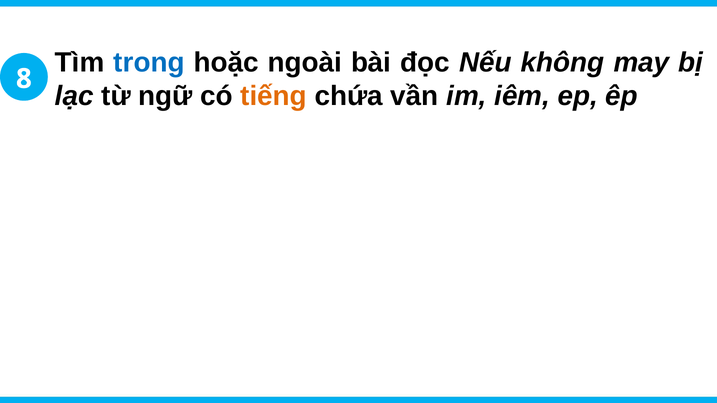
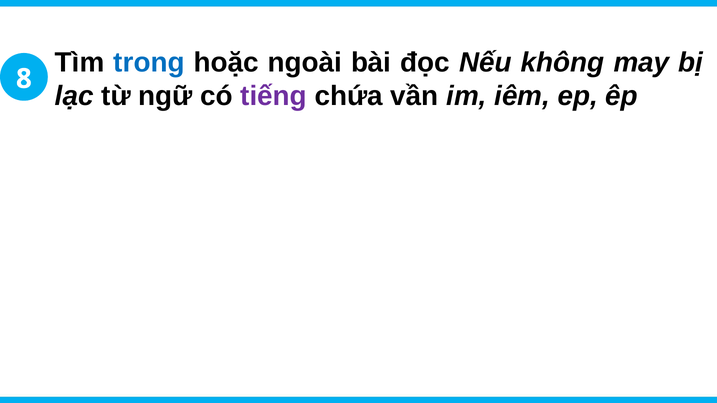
tiếng colour: orange -> purple
